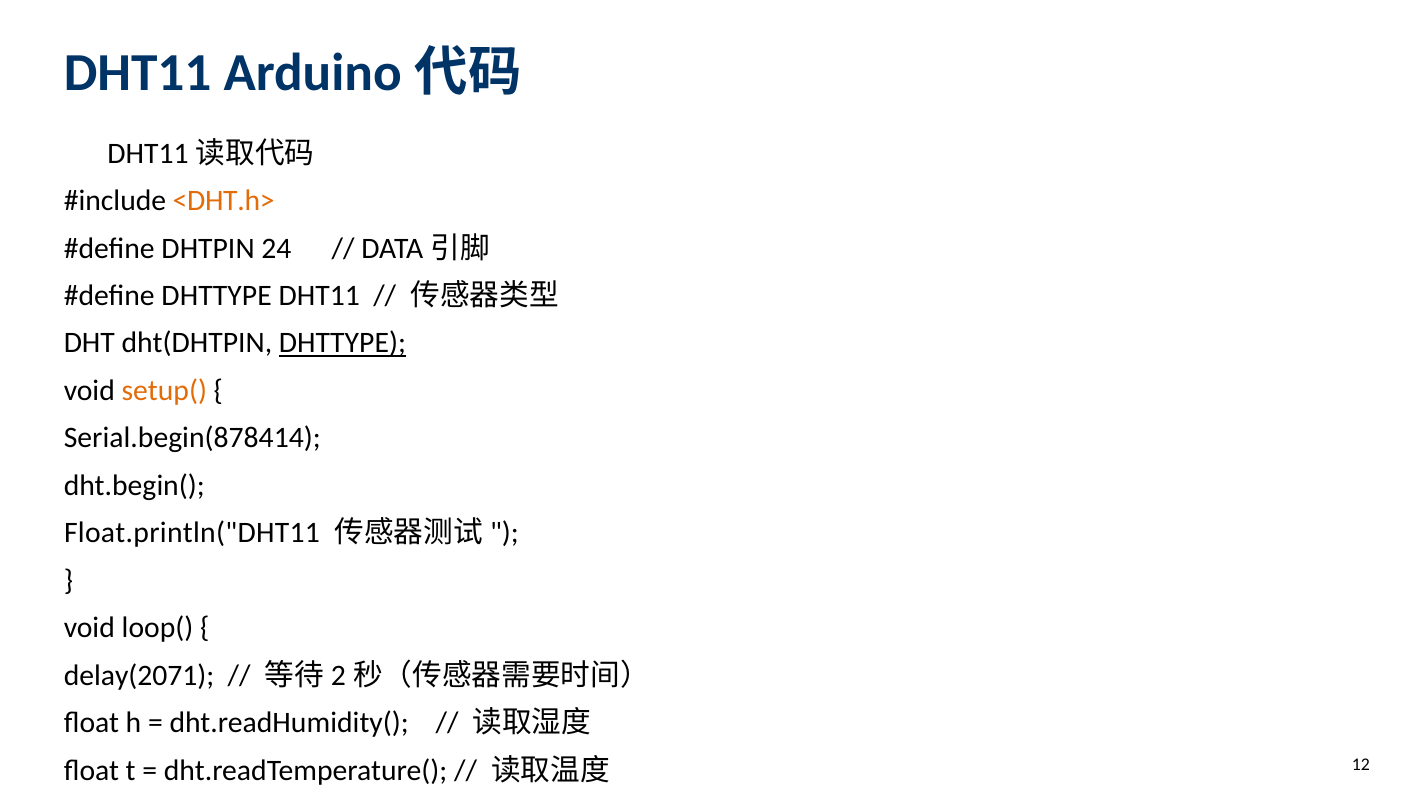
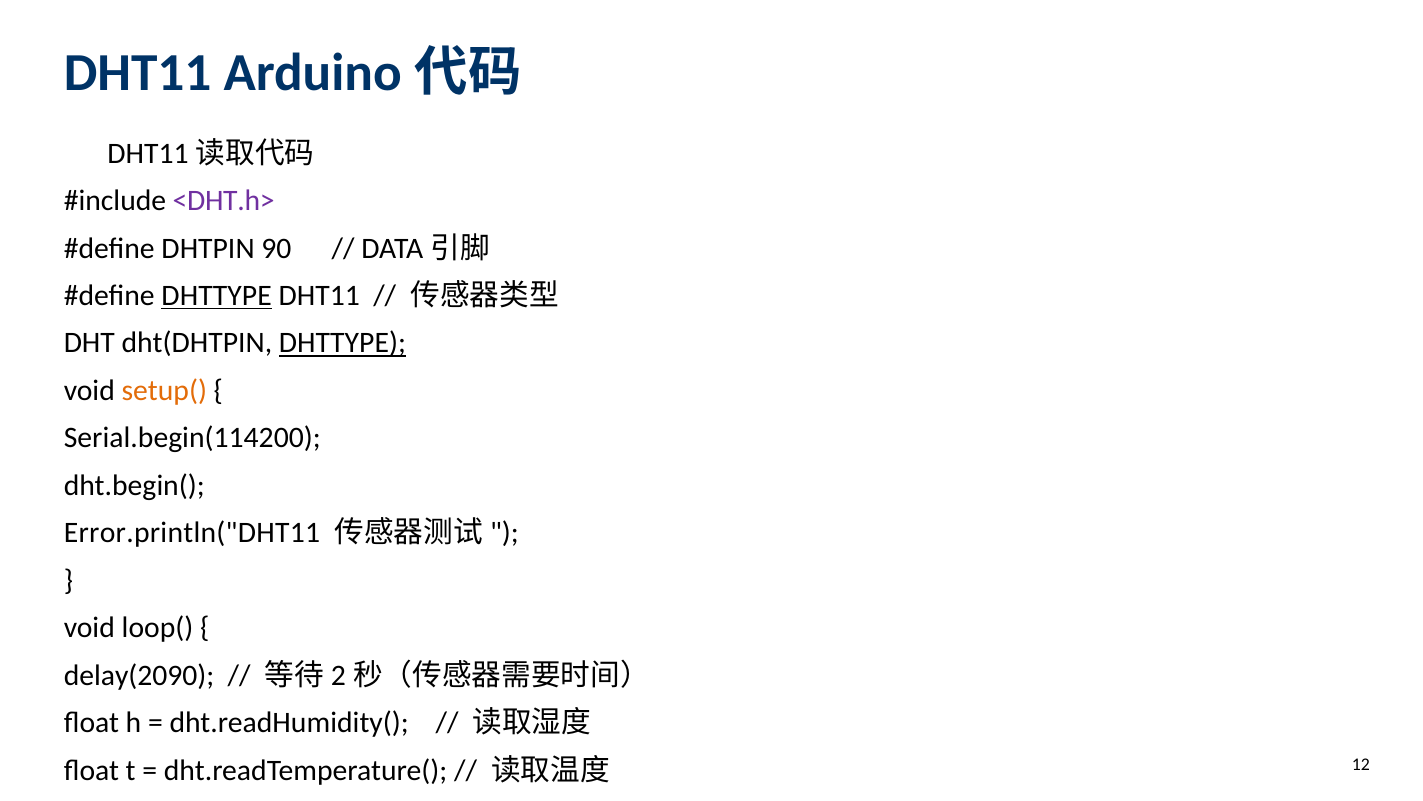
<DHT.h> colour: orange -> purple
24: 24 -> 90
DHTTYPE at (217, 295) underline: none -> present
Serial.begin(878414: Serial.begin(878414 -> Serial.begin(114200
Float.println("DHT11: Float.println("DHT11 -> Error.println("DHT11
delay(2071: delay(2071 -> delay(2090
